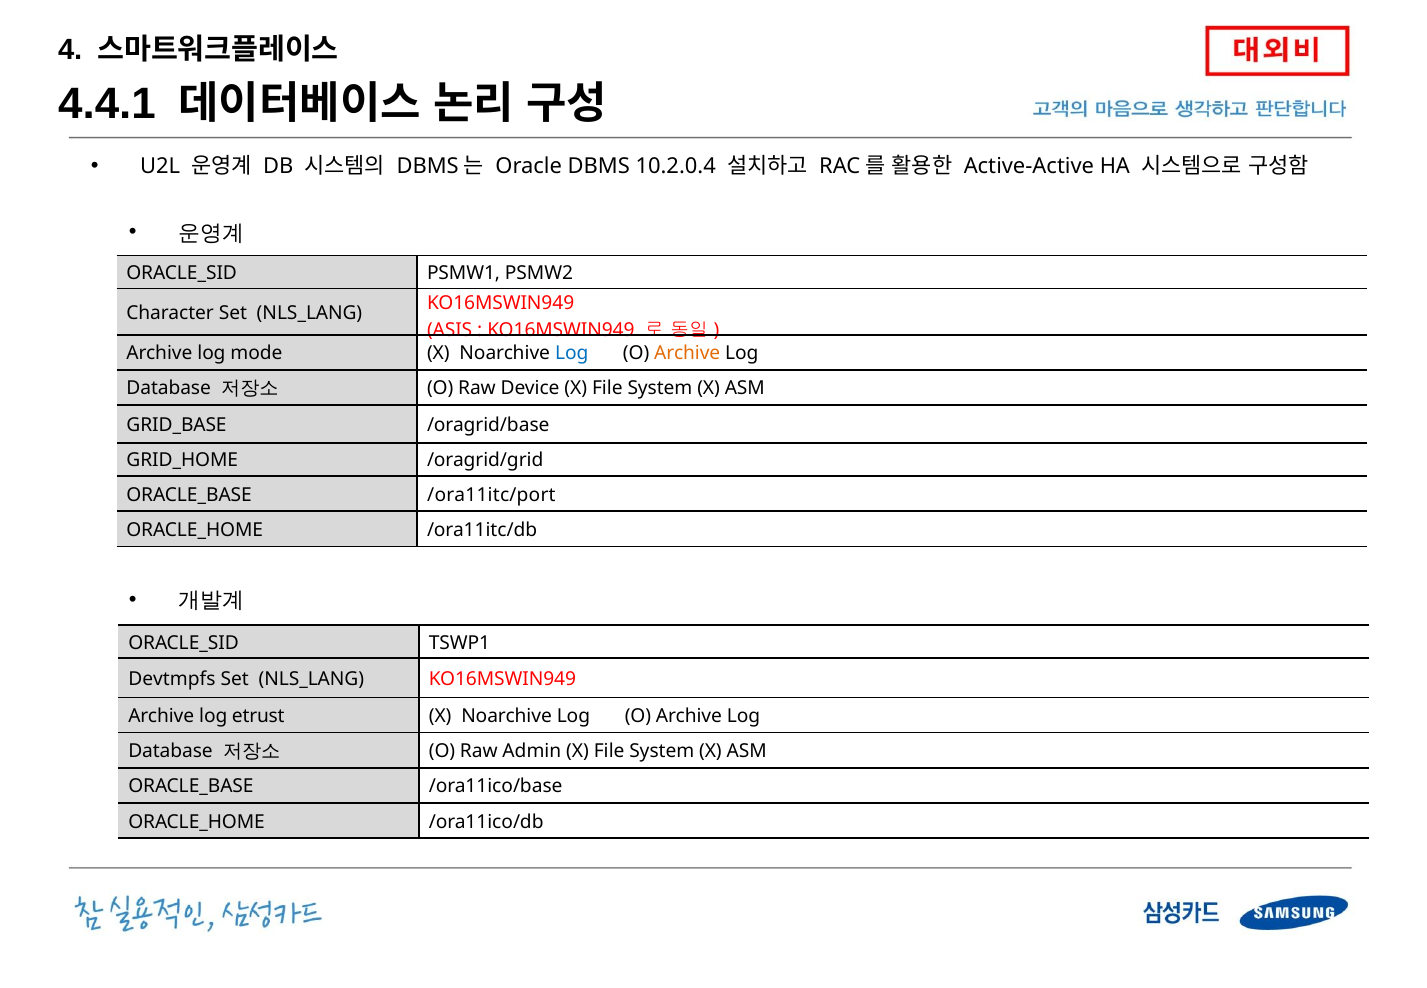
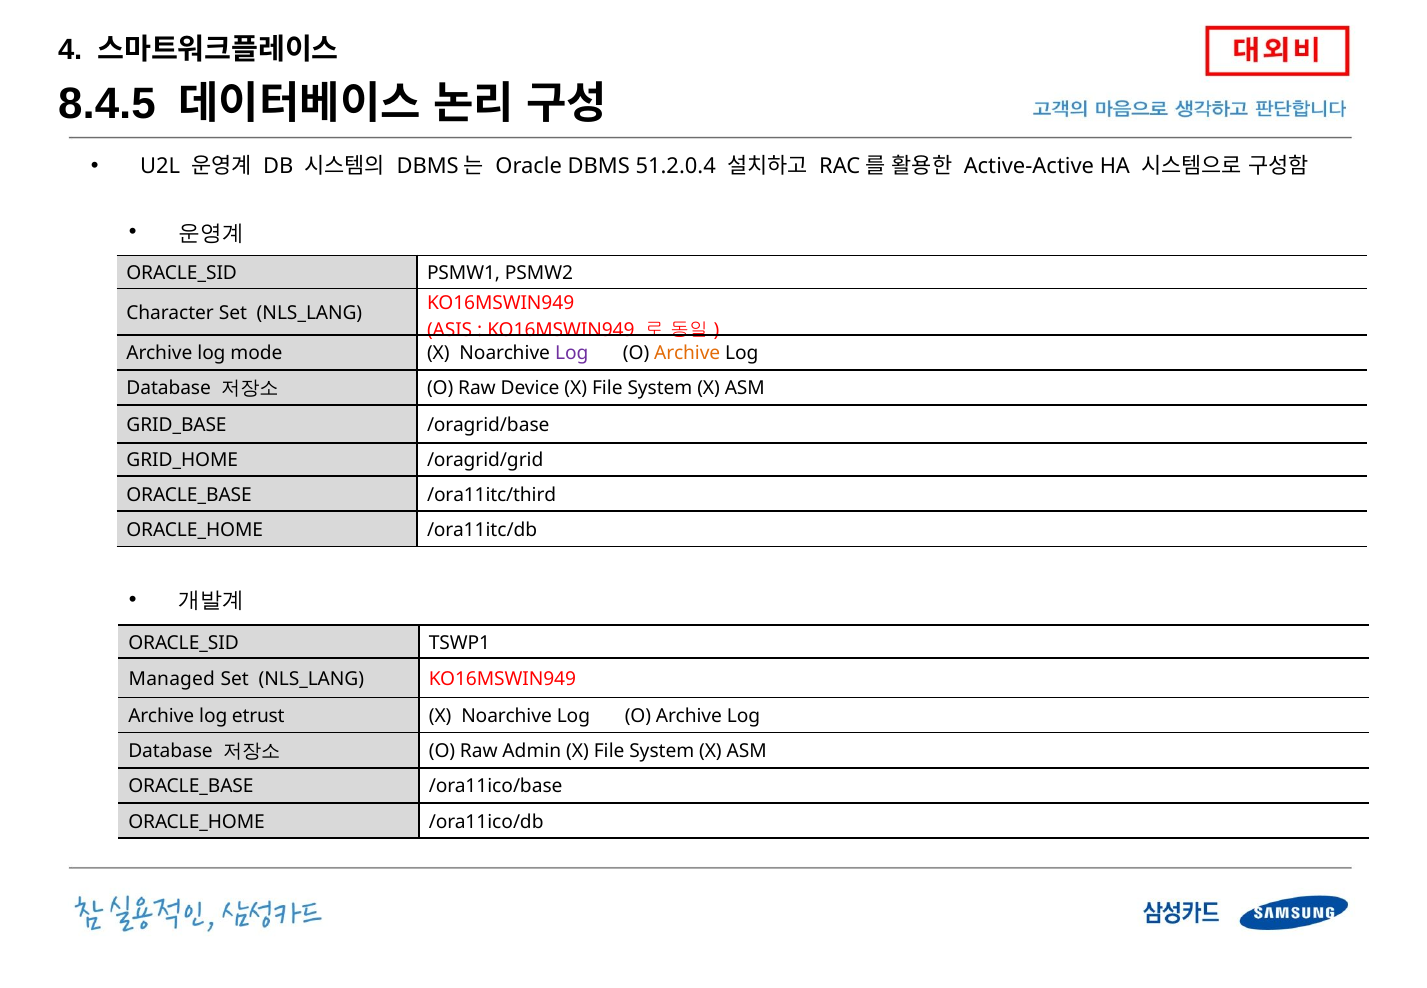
4.4.1: 4.4.1 -> 8.4.5
10.2.0.4: 10.2.0.4 -> 51.2.0.4
Log at (572, 353) colour: blue -> purple
/ora11itc/port: /ora11itc/port -> /ora11itc/third
Devtmpfs: Devtmpfs -> Managed
